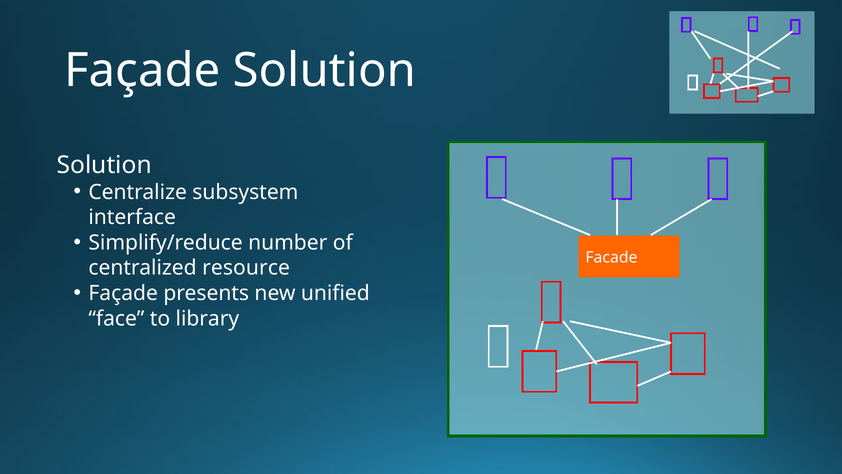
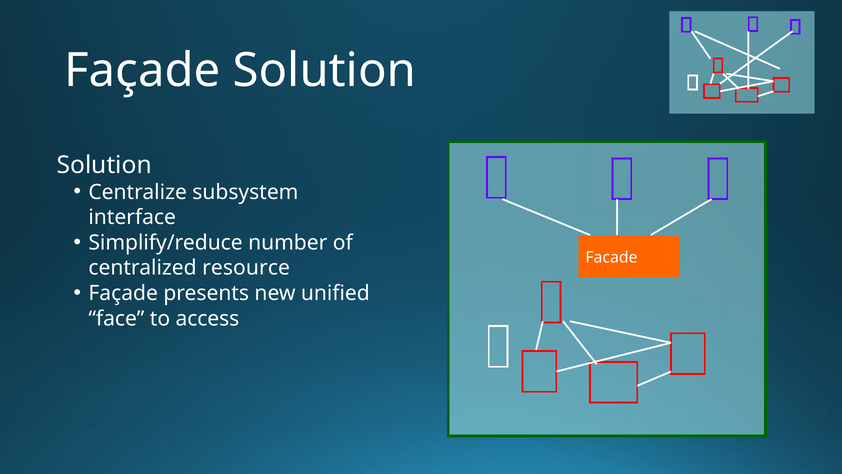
library: library -> access
